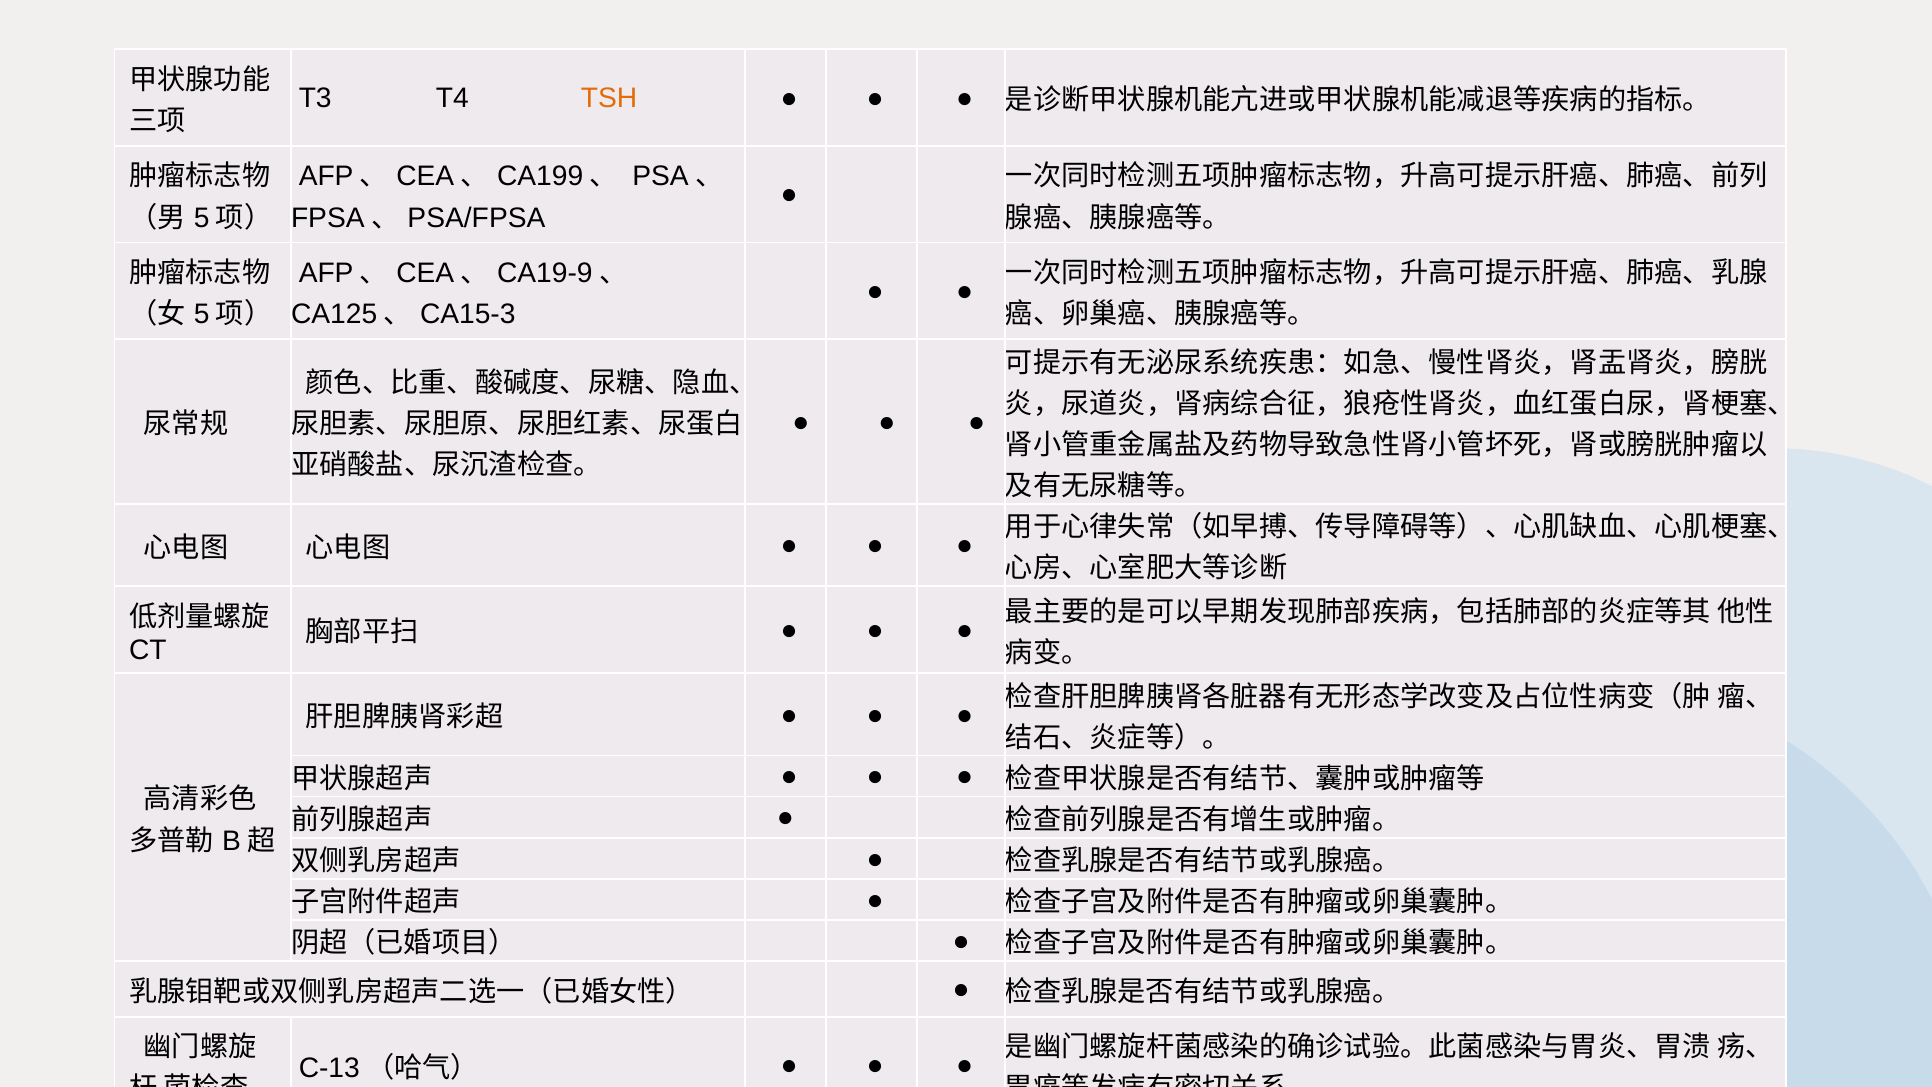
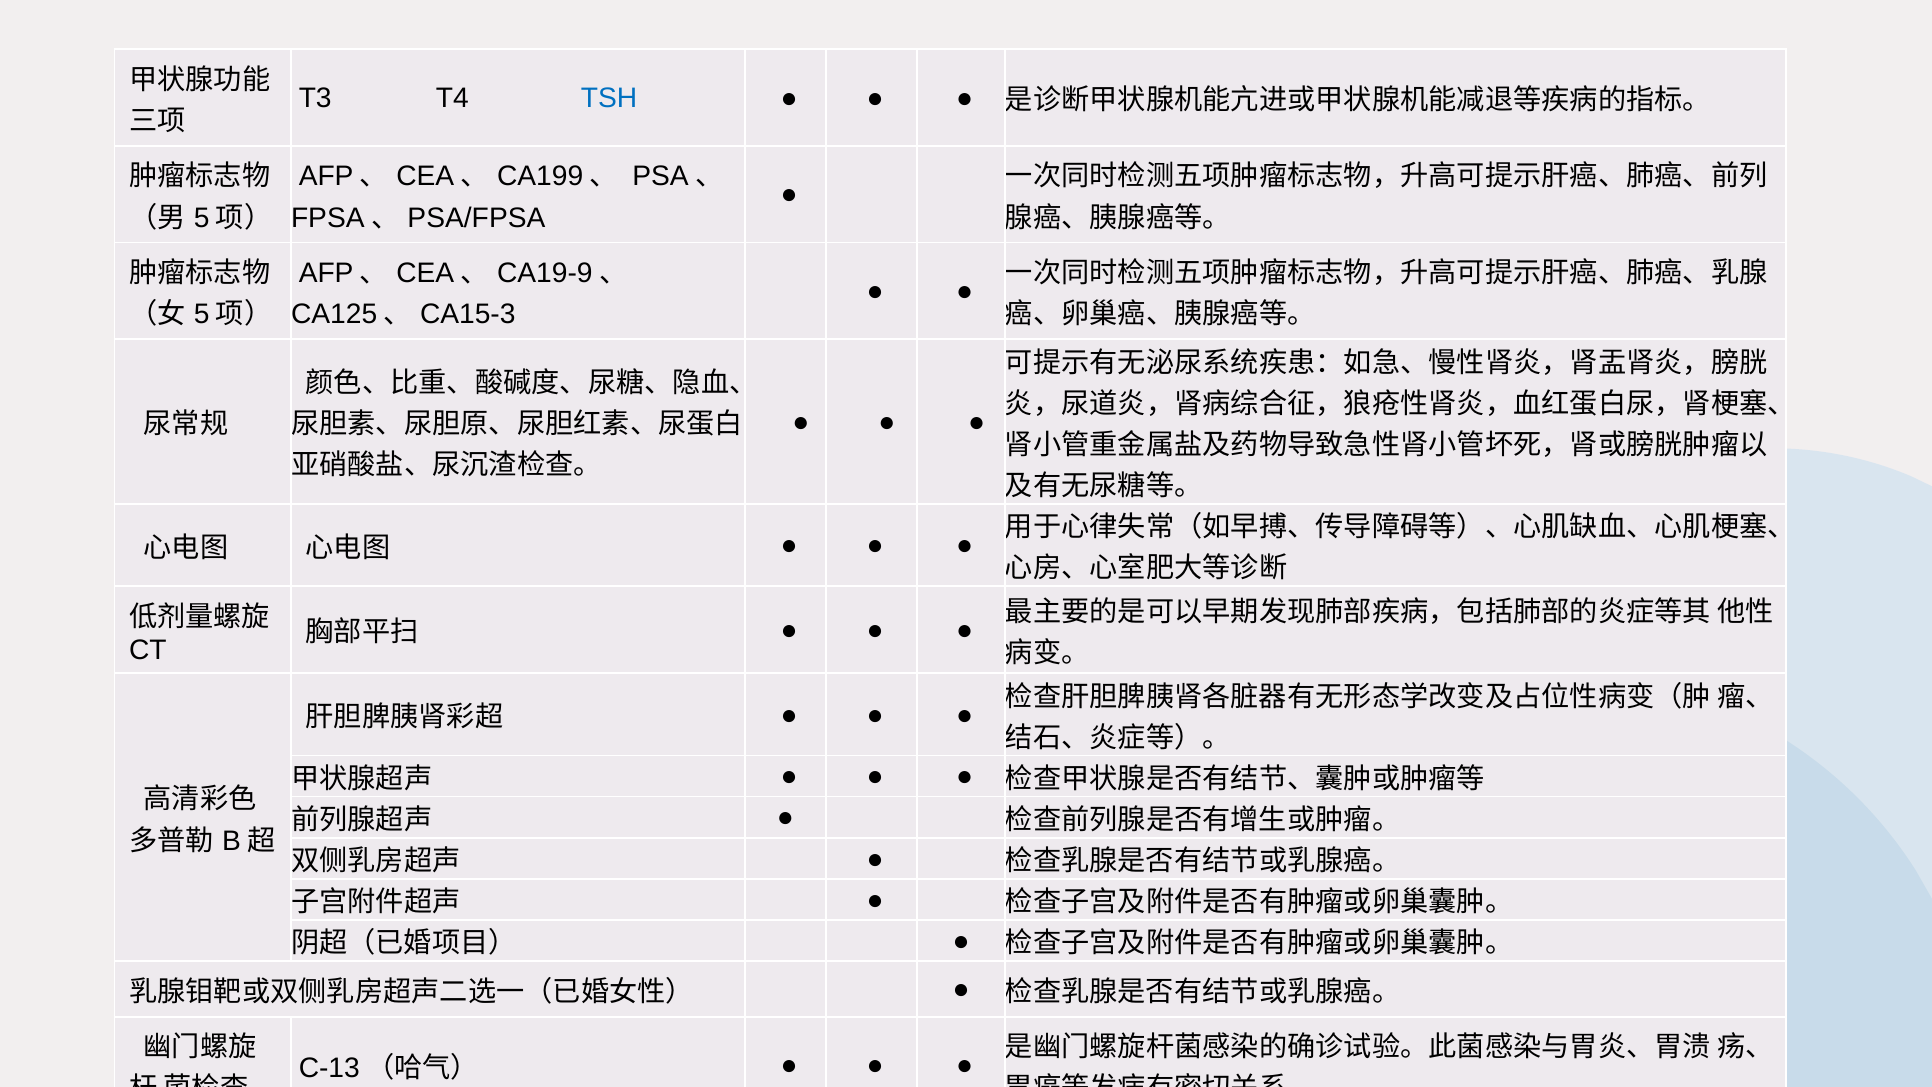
TSH colour: orange -> blue
